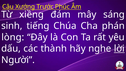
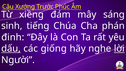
lòng: lòng -> đinh
dấu underline: none -> present
thành: thành -> giống
